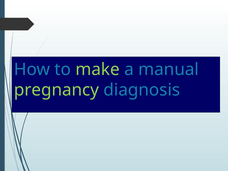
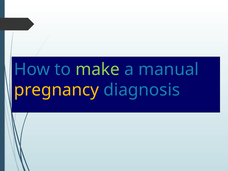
pregnancy colour: light green -> yellow
